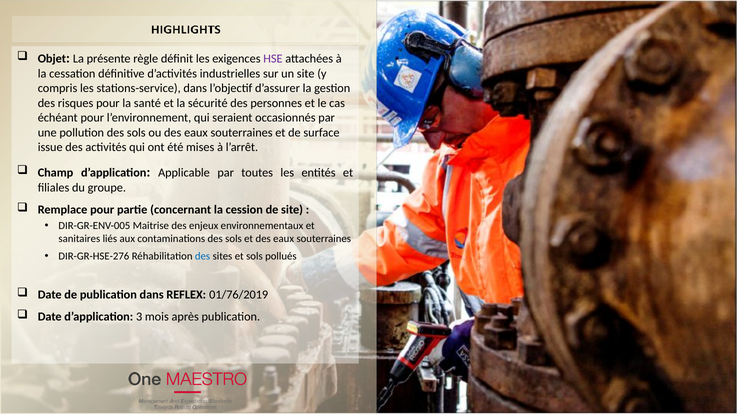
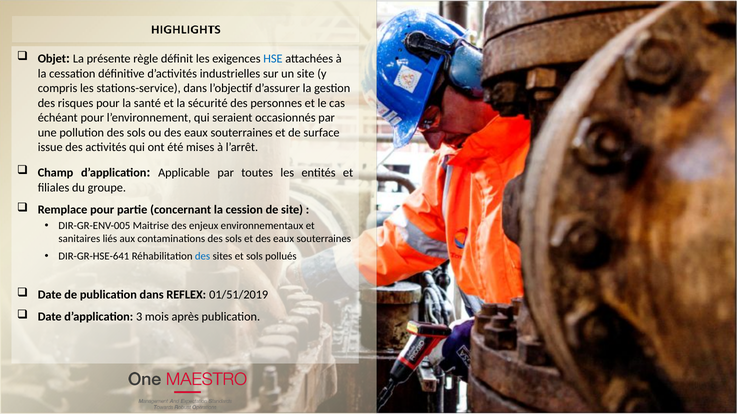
HSE colour: purple -> blue
DIR-GR-HSE-276: DIR-GR-HSE-276 -> DIR-GR-HSE-641
01/76/2019: 01/76/2019 -> 01/51/2019
